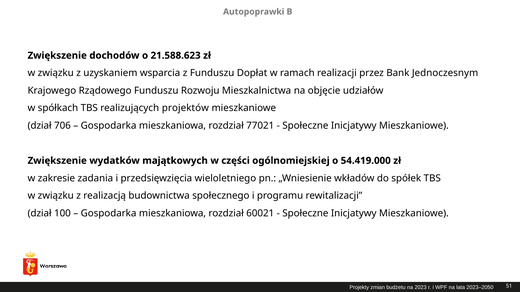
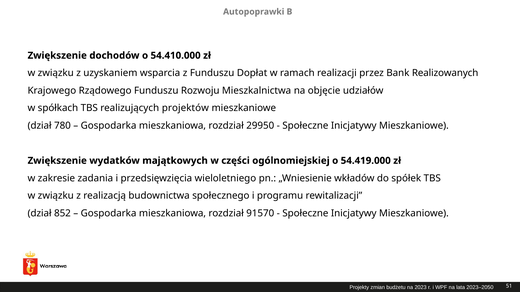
21.588.623: 21.588.623 -> 54.410.000
Jednoczesnym: Jednoczesnym -> Realizowanych
706: 706 -> 780
77021: 77021 -> 29950
100: 100 -> 852
60021: 60021 -> 91570
